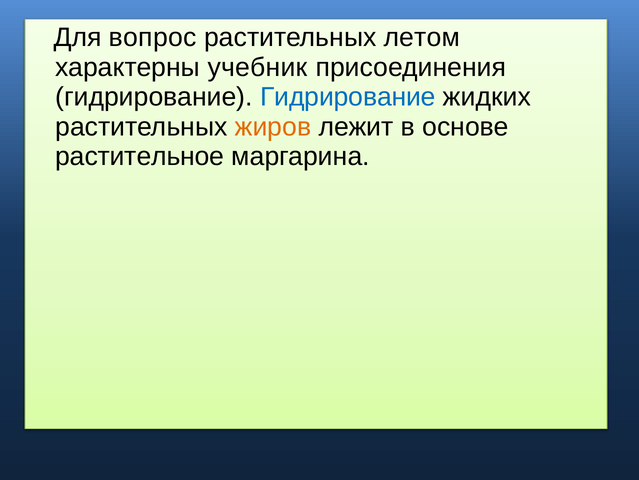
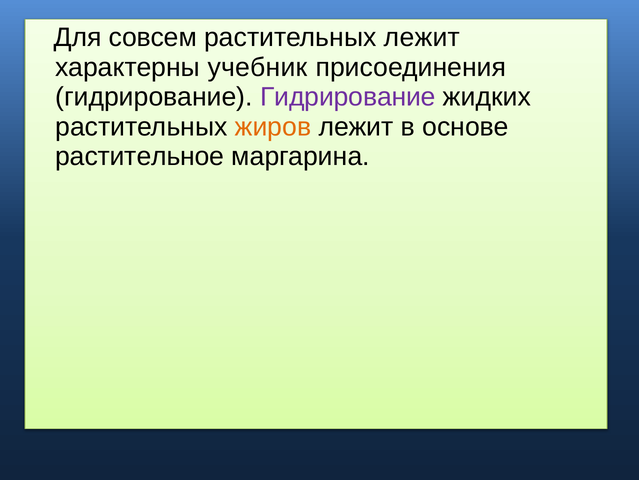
вопрос: вопрос -> совсем
растительных летом: летом -> лежит
Гидрирование at (348, 97) colour: blue -> purple
